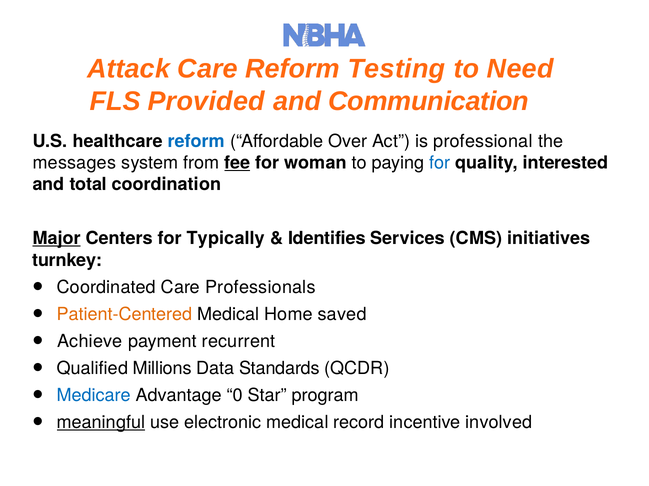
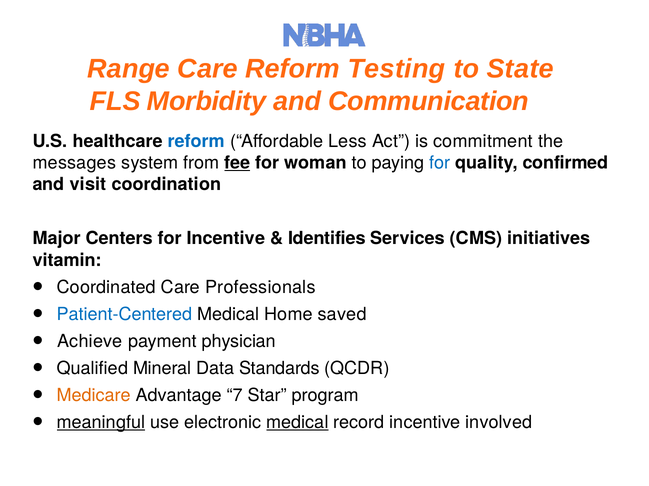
Attack: Attack -> Range
Need: Need -> State
Provided: Provided -> Morbidity
Over: Over -> Less
professional: professional -> commitment
interested: interested -> confirmed
total: total -> visit
Major underline: present -> none
for Typically: Typically -> Incentive
turnkey: turnkey -> vitamin
Patient-Centered colour: orange -> blue
recurrent: recurrent -> physician
Millions: Millions -> Mineral
Medicare colour: blue -> orange
0: 0 -> 7
medical at (297, 423) underline: none -> present
